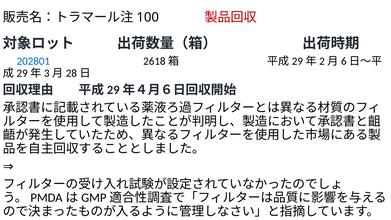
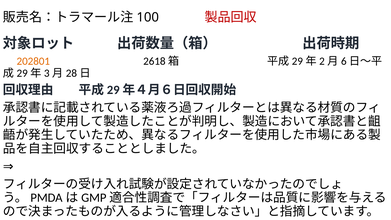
202801 colour: blue -> orange
